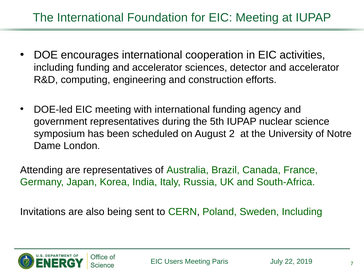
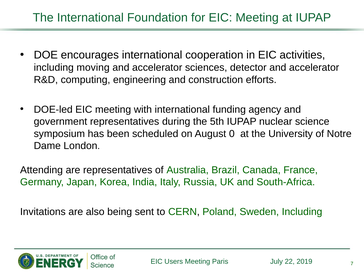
including funding: funding -> moving
2: 2 -> 0
